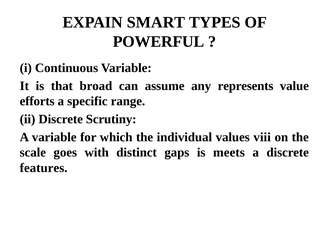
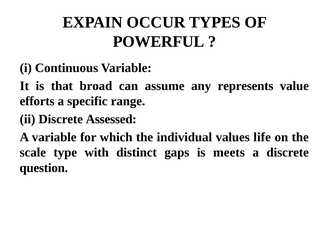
SMART: SMART -> OCCUR
Scrutiny: Scrutiny -> Assessed
viii: viii -> life
goes: goes -> type
features: features -> question
